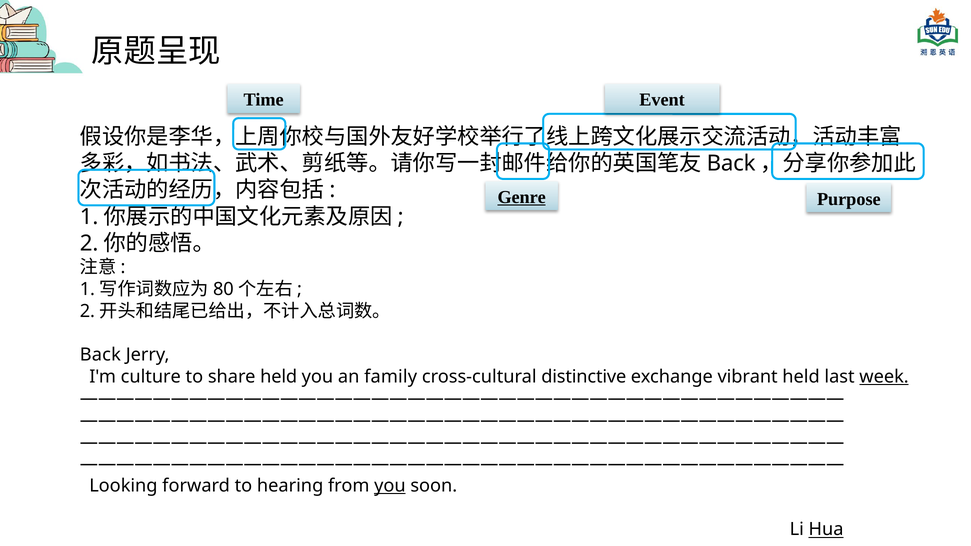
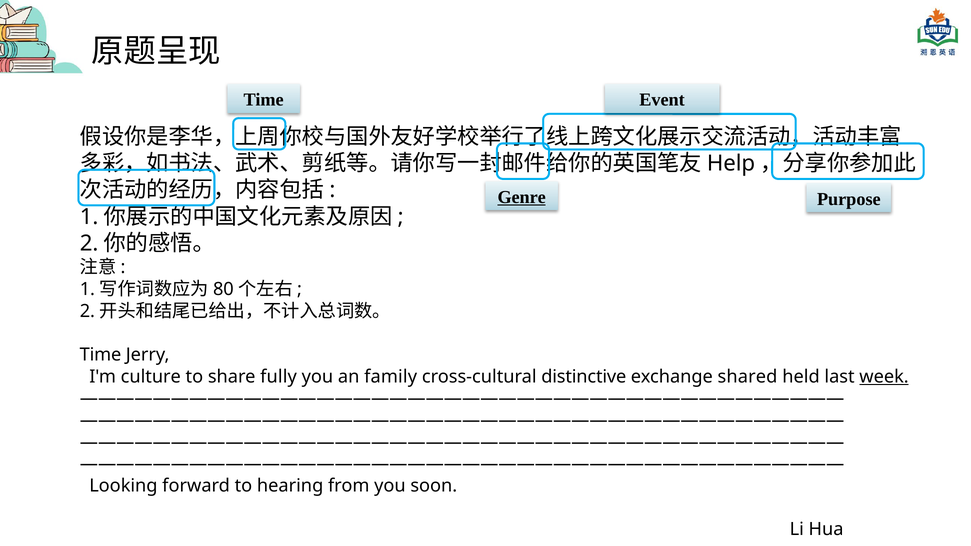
Back at (731, 163): Back -> Help
Back at (100, 355): Back -> Time
share held: held -> fully
vibrant: vibrant -> shared
you at (390, 486) underline: present -> none
Hua underline: present -> none
